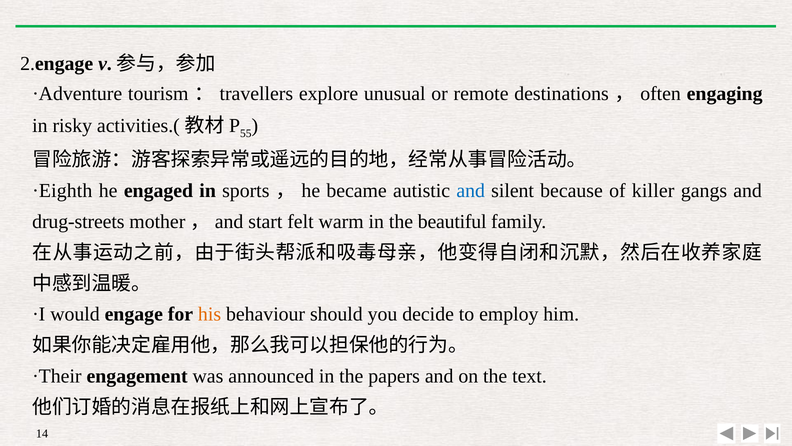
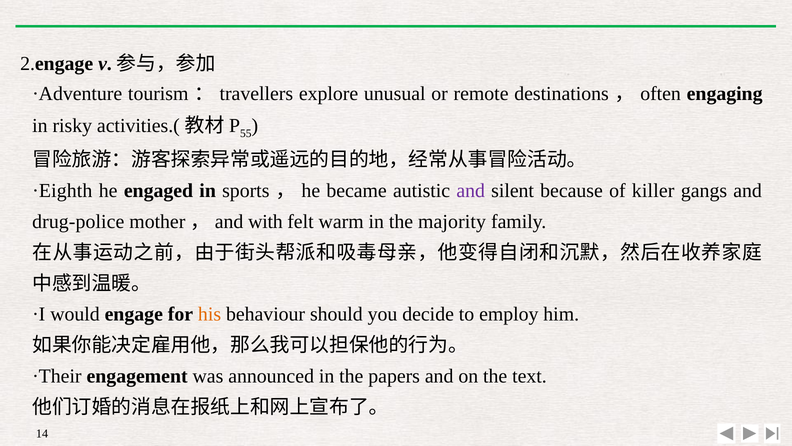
and at (471, 191) colour: blue -> purple
drug-streets: drug-streets -> drug-police
start: start -> with
beautiful: beautiful -> majority
